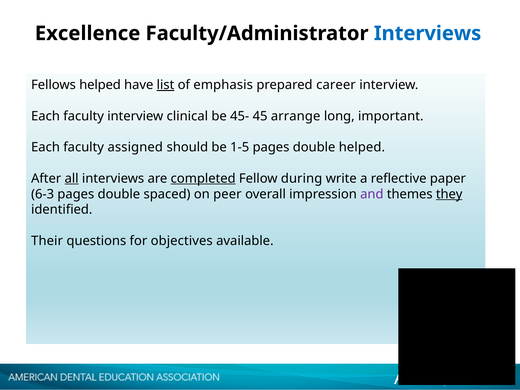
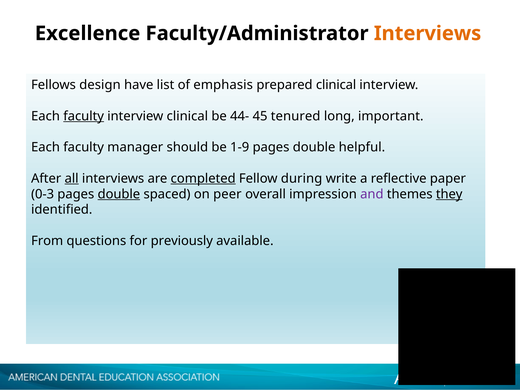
Interviews at (428, 33) colour: blue -> orange
Fellows helped: helped -> design
list underline: present -> none
prepared career: career -> clinical
faculty at (84, 116) underline: none -> present
45-: 45- -> 44-
arrange: arrange -> tenured
assigned: assigned -> manager
1-5: 1-5 -> 1-9
double helped: helped -> helpful
6-3: 6-3 -> 0-3
double at (119, 194) underline: none -> present
Their: Their -> From
objectives: objectives -> previously
